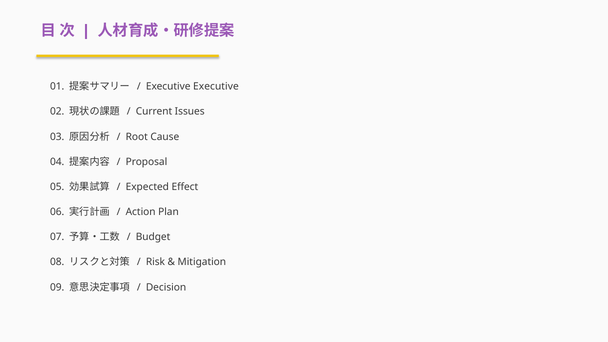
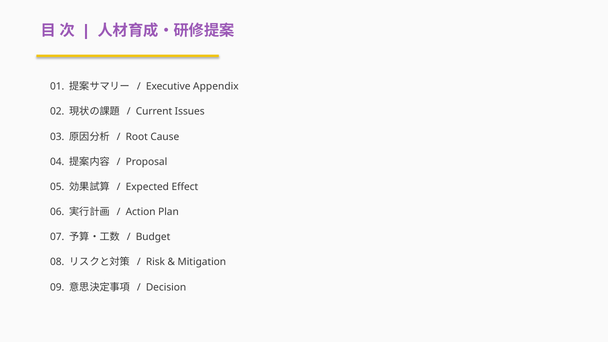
Executive Executive: Executive -> Appendix
